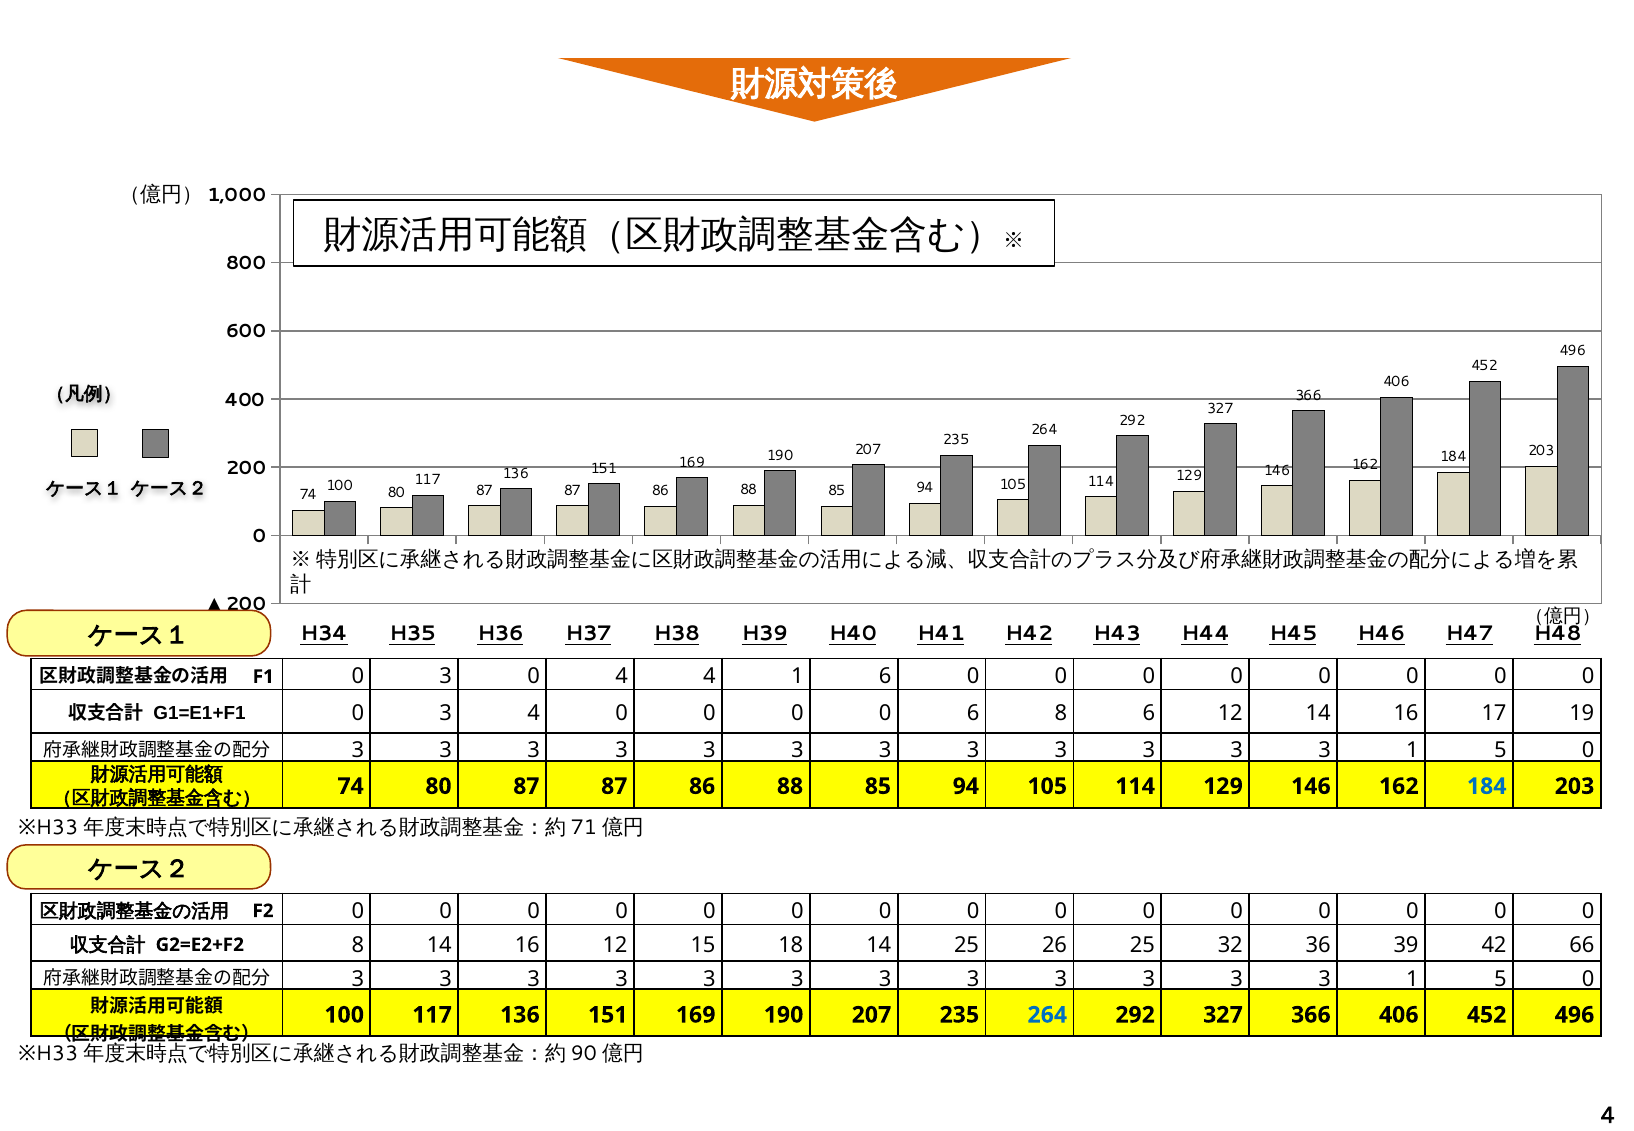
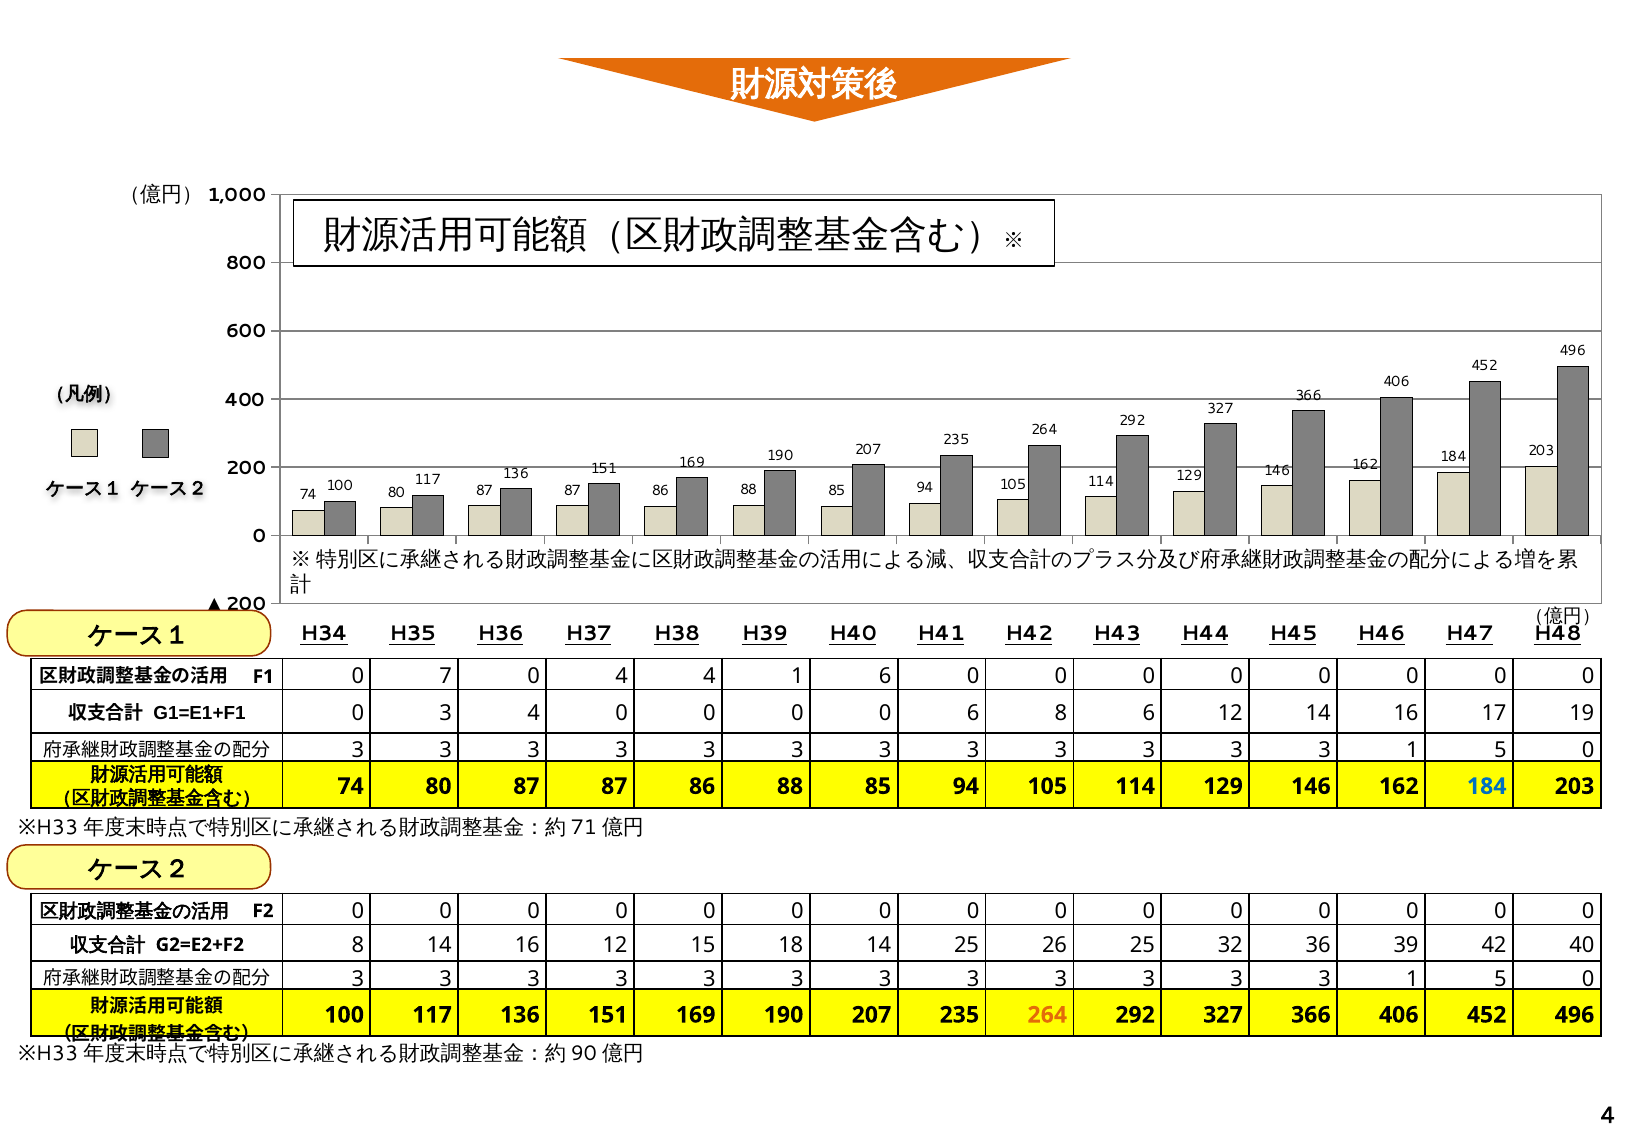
F1 0 3: 3 -> 7
66: 66 -> 40
264 at (1047, 1015) colour: blue -> orange
